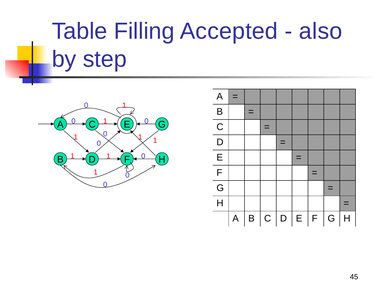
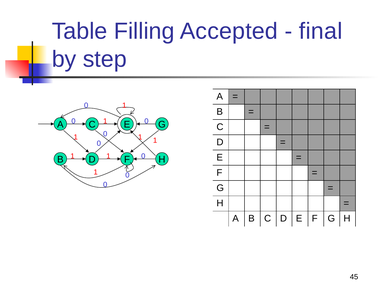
also: also -> final
